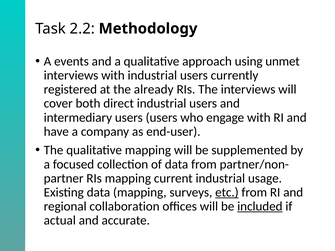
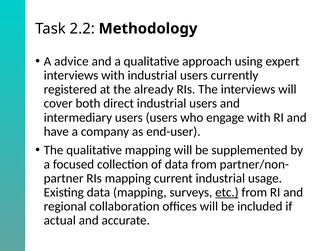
events: events -> advice
unmet: unmet -> expert
included underline: present -> none
